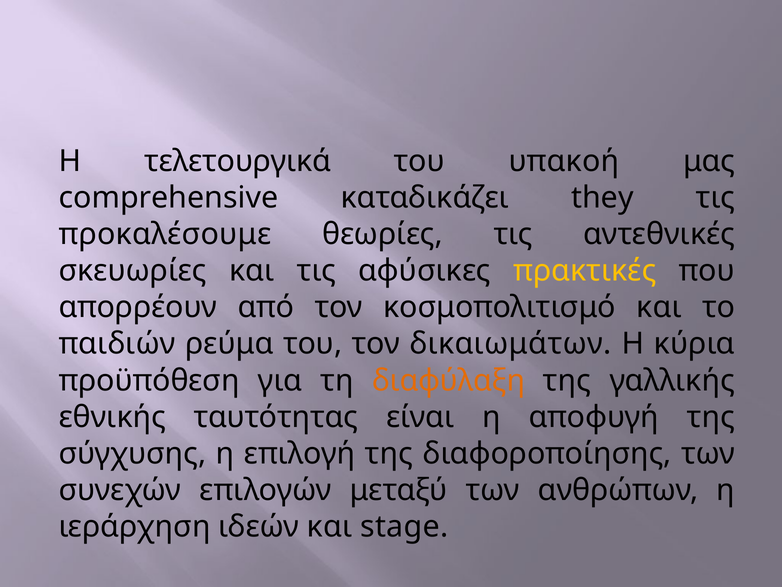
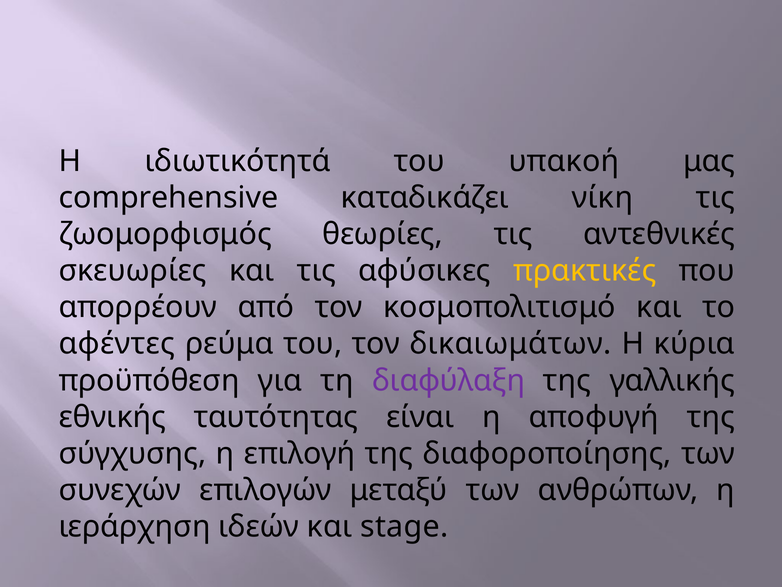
τελετουργικά: τελετουργικά -> ιδιωτικότητά
they: they -> νίκη
προκαλέσουμε: προκαλέσουμε -> ζωομορφισμός
παιδιών: παιδιών -> αφέντες
διαφύλαξη colour: orange -> purple
